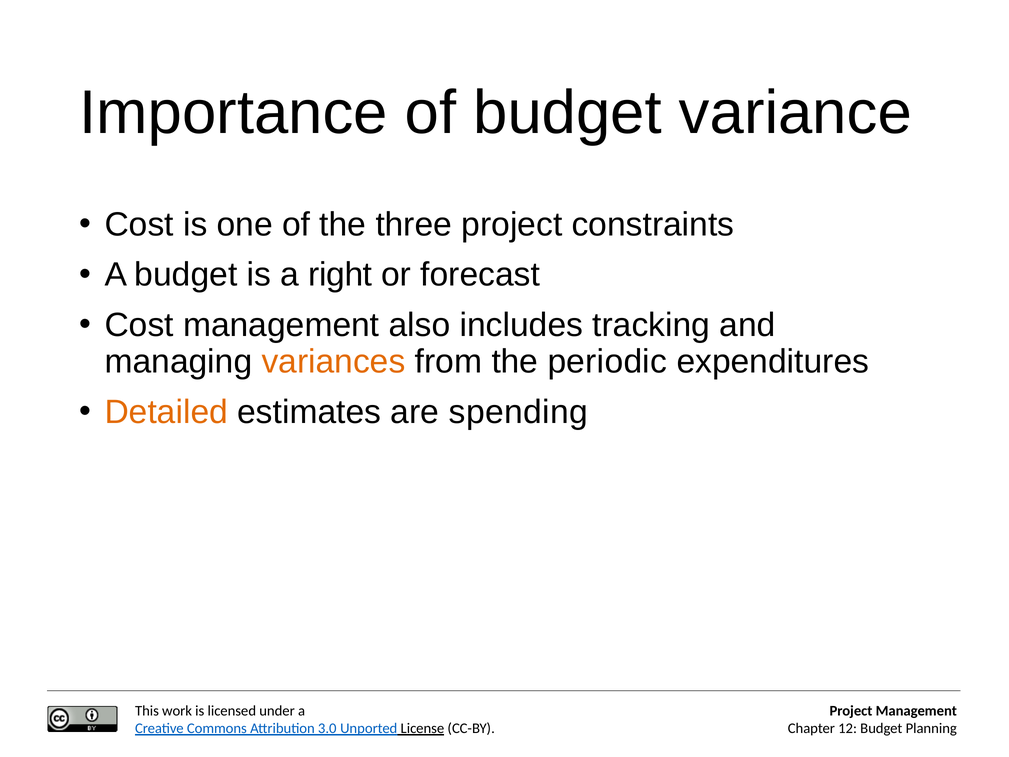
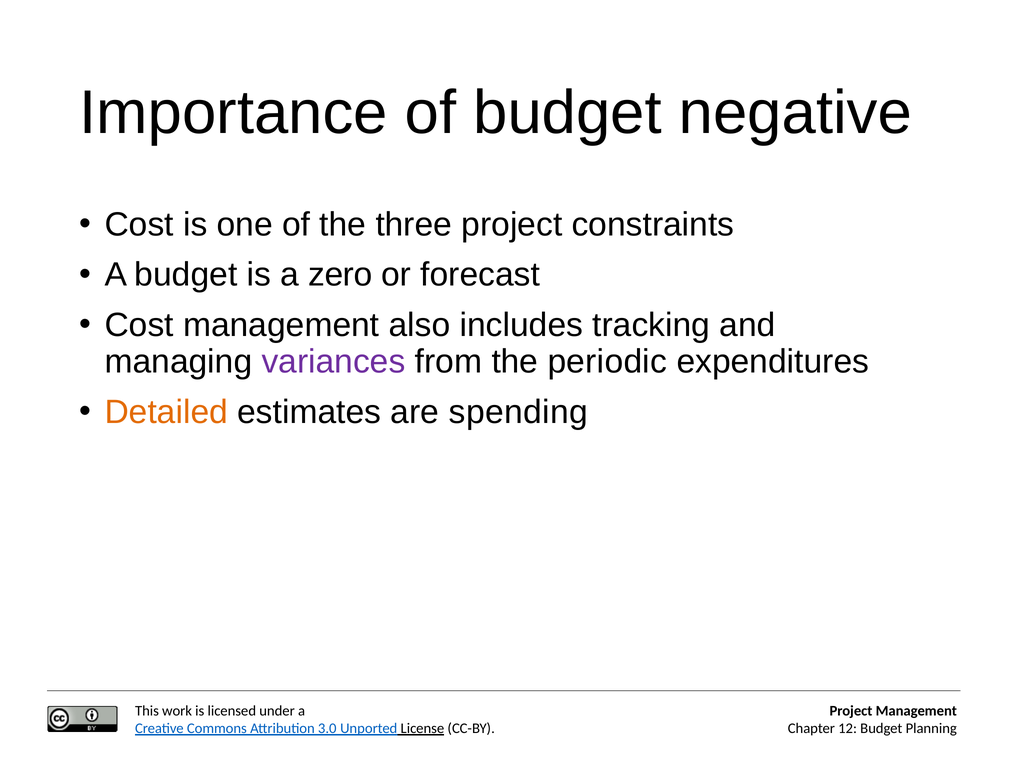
variance: variance -> negative
right: right -> zero
variances colour: orange -> purple
